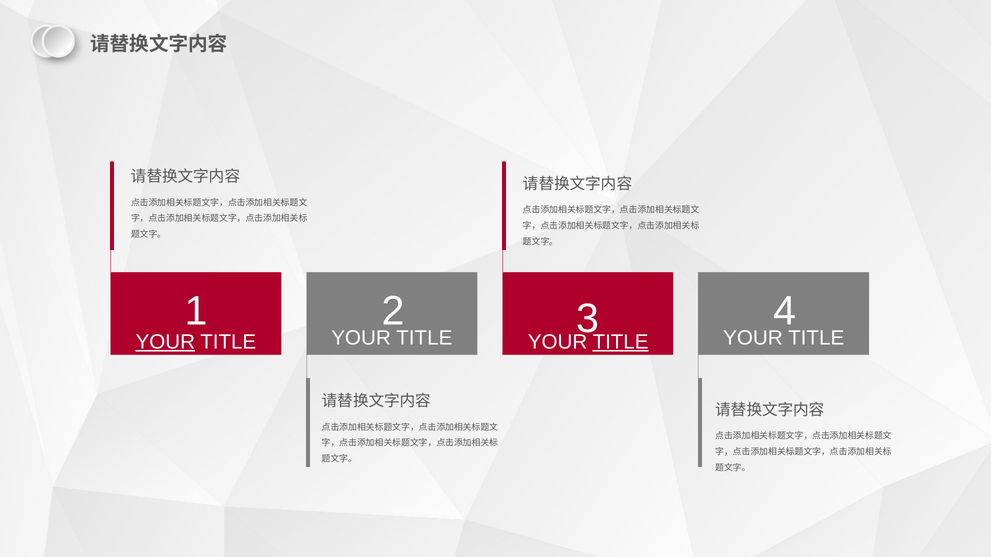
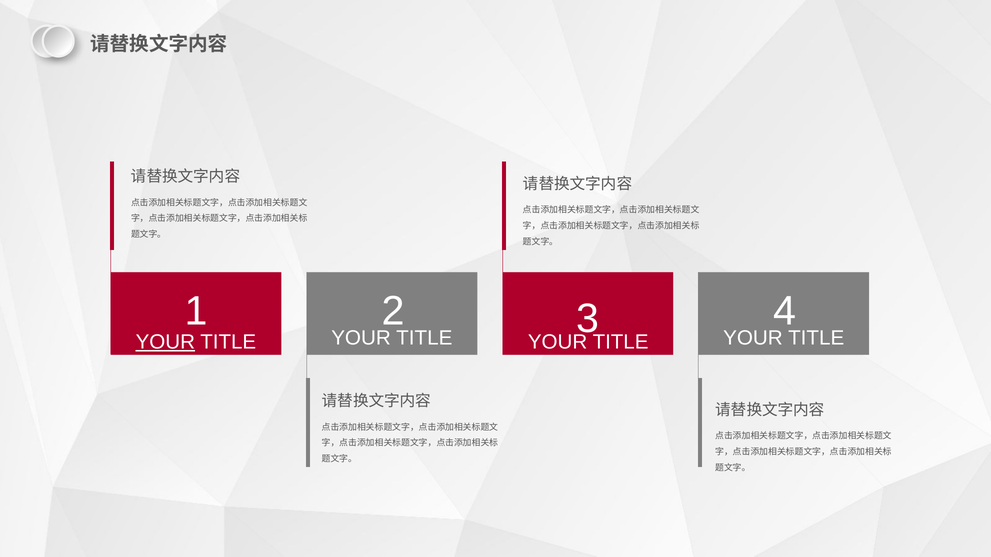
TITLE at (621, 342) underline: present -> none
